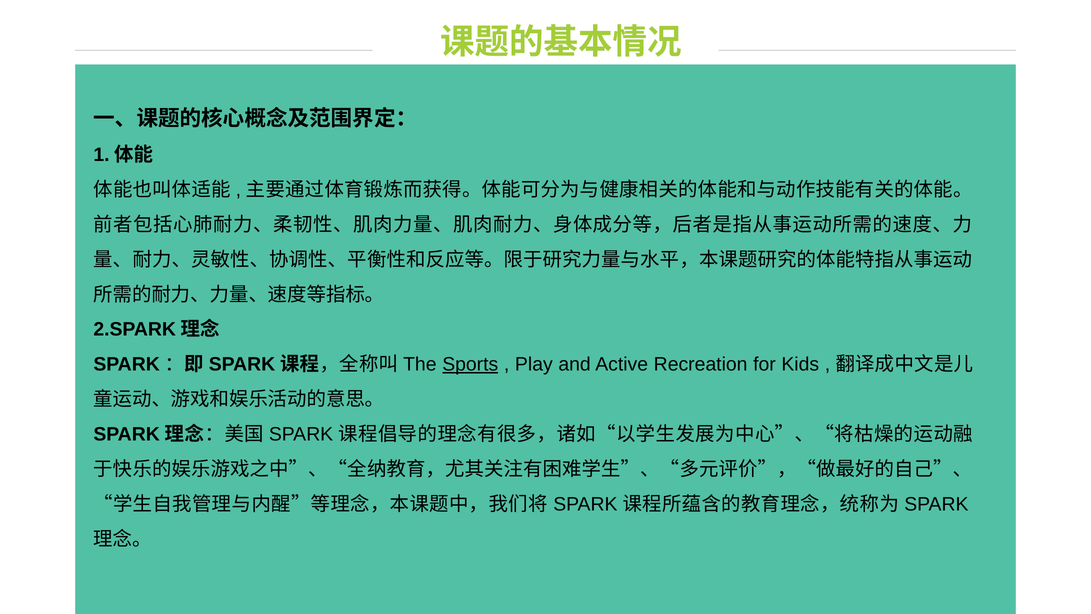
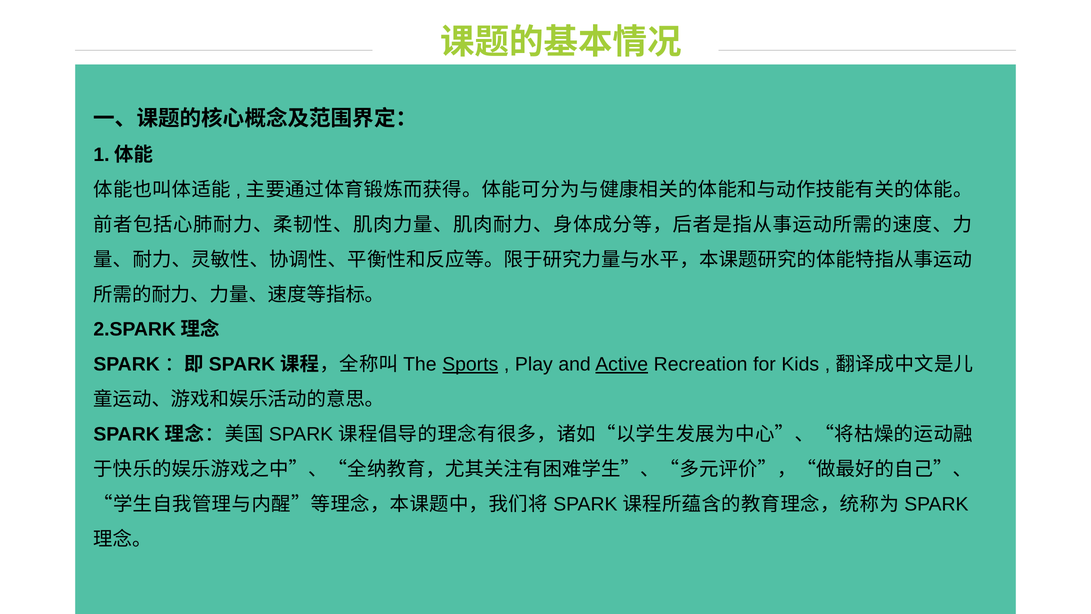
Active underline: none -> present
